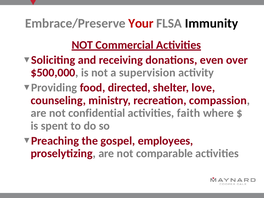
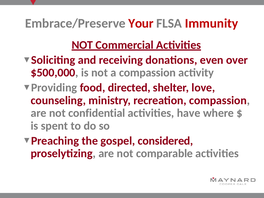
Immunity colour: black -> red
a supervision: supervision -> compassion
faith: faith -> have
employees: employees -> considered
